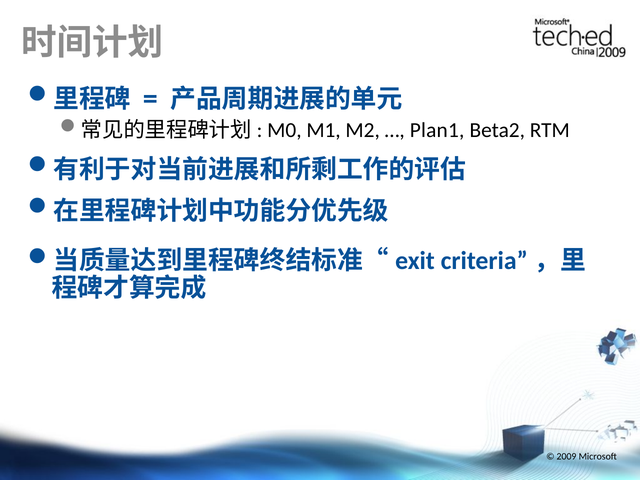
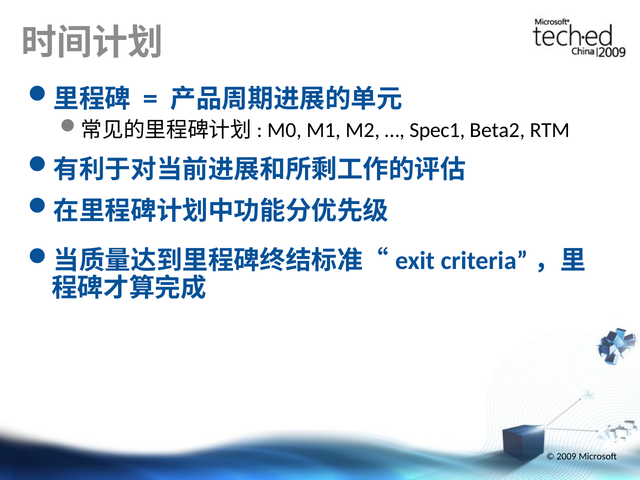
Plan1: Plan1 -> Spec1
